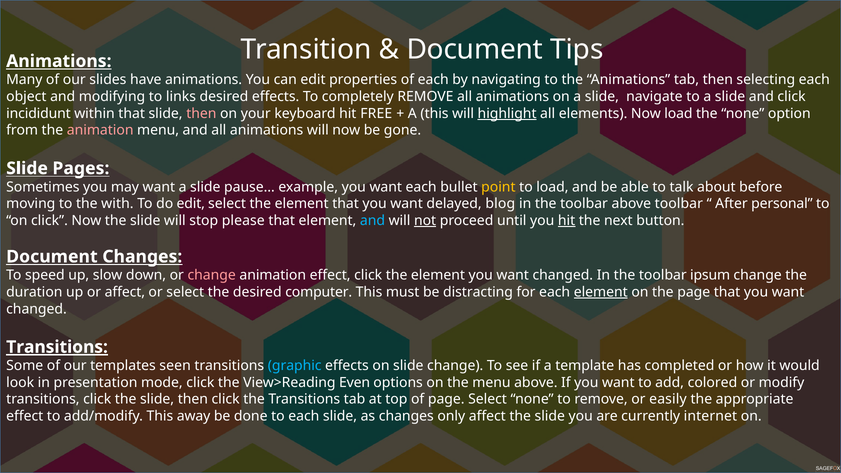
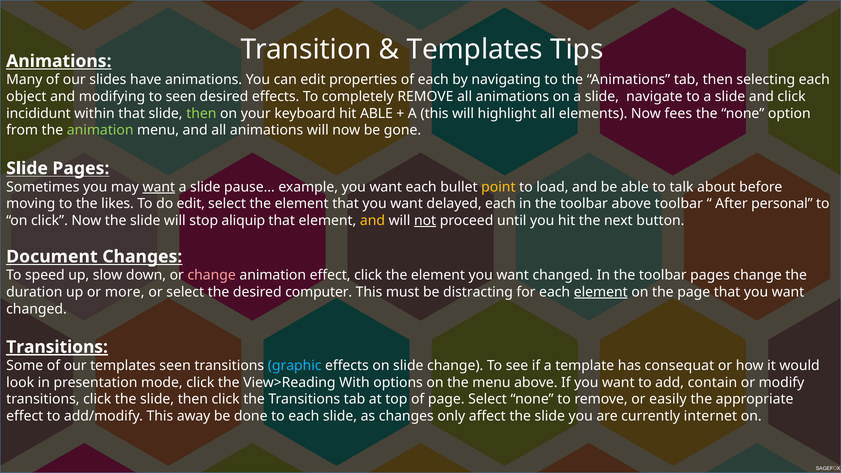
Document at (475, 50): Document -> Templates
to links: links -> seen
then at (201, 113) colour: pink -> light green
hit FREE: FREE -> ABLE
highlight underline: present -> none
Now load: load -> fees
animation at (100, 130) colour: pink -> light green
want at (159, 187) underline: none -> present
with: with -> likes
delayed blog: blog -> each
please: please -> aliquip
and at (372, 221) colour: light blue -> yellow
hit at (567, 221) underline: present -> none
toolbar ipsum: ipsum -> pages
or affect: affect -> more
completed: completed -> consequat
Even: Even -> With
colored: colored -> contain
